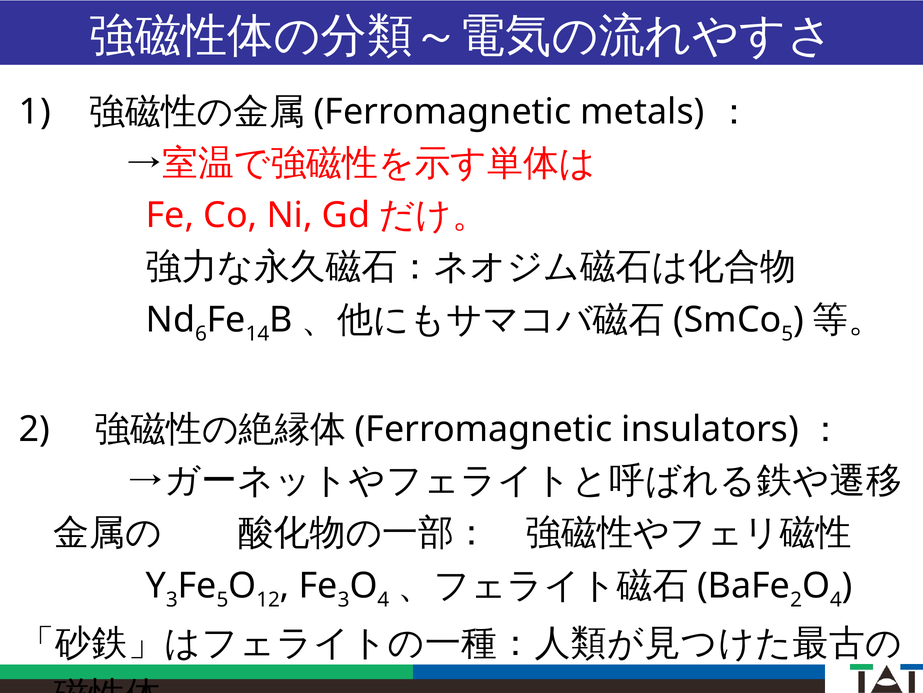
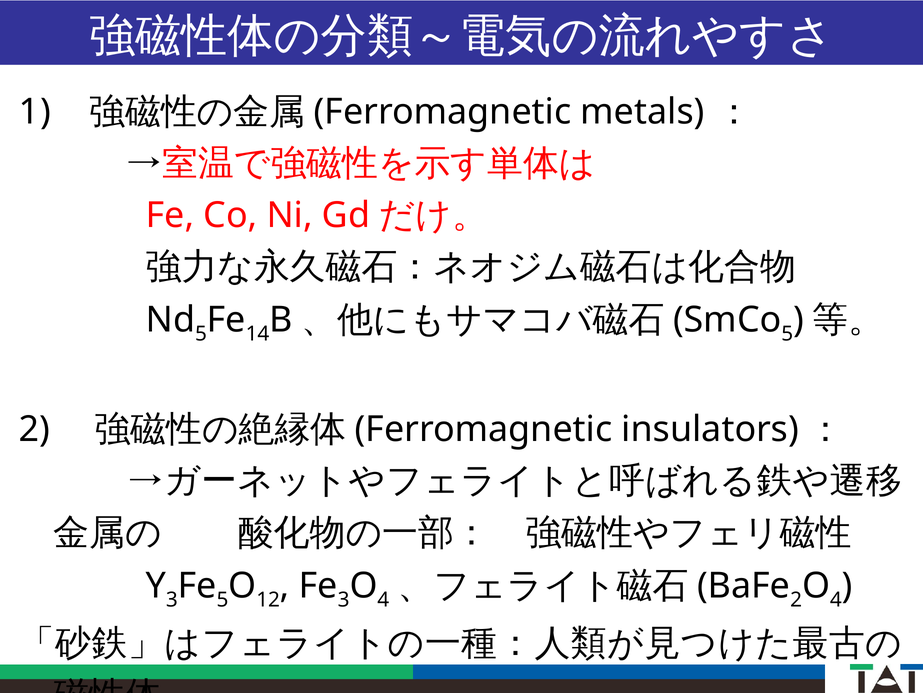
6 at (201, 333): 6 -> 5
